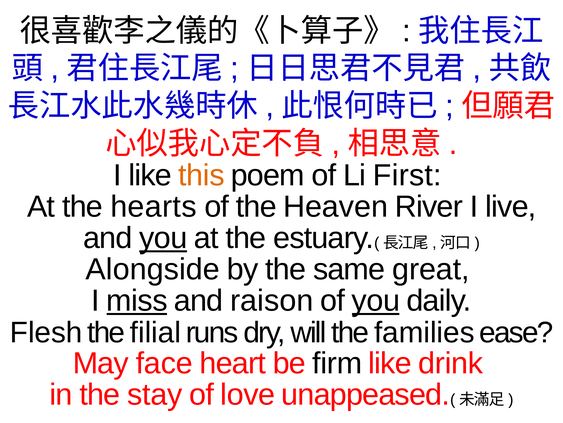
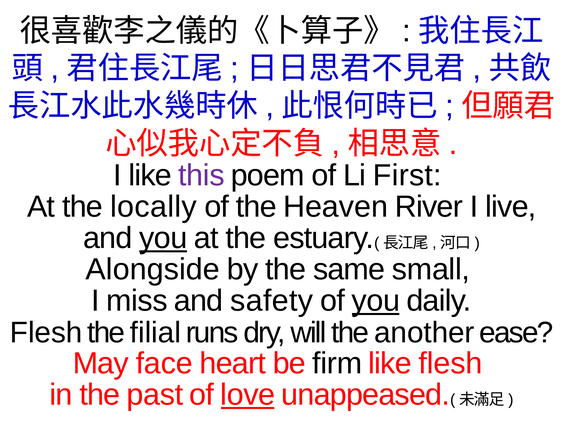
this colour: orange -> purple
hearts: hearts -> locally
great: great -> small
miss underline: present -> none
raison: raison -> safety
families: families -> another
like drink: drink -> flesh
stay: stay -> past
love underline: none -> present
